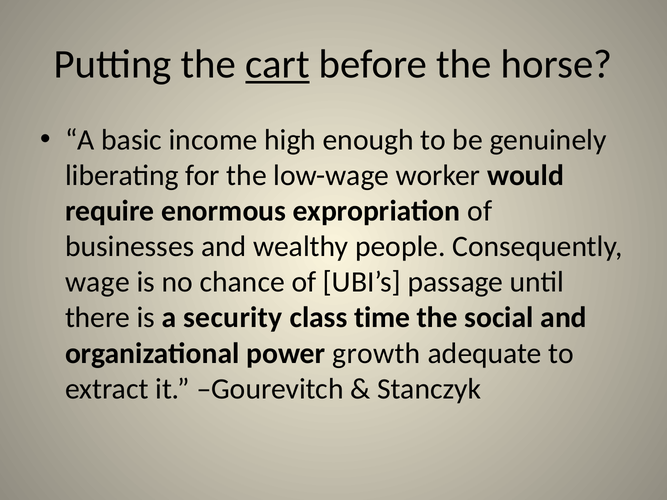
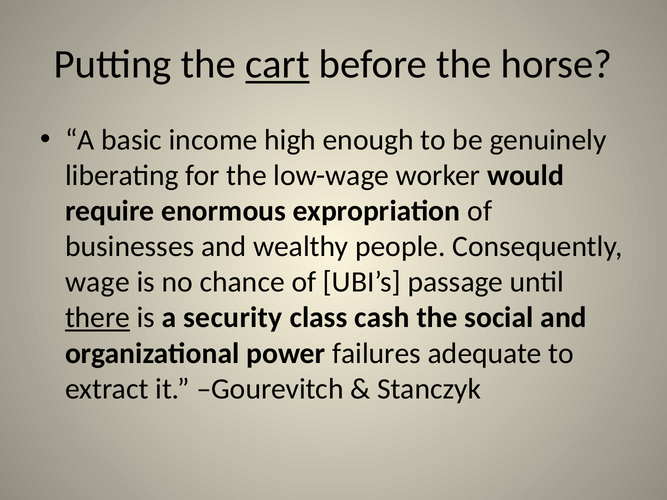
there underline: none -> present
time: time -> cash
growth: growth -> failures
